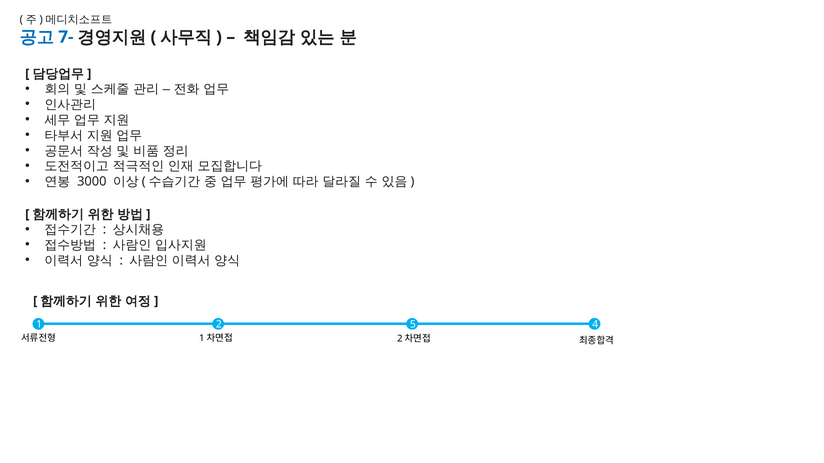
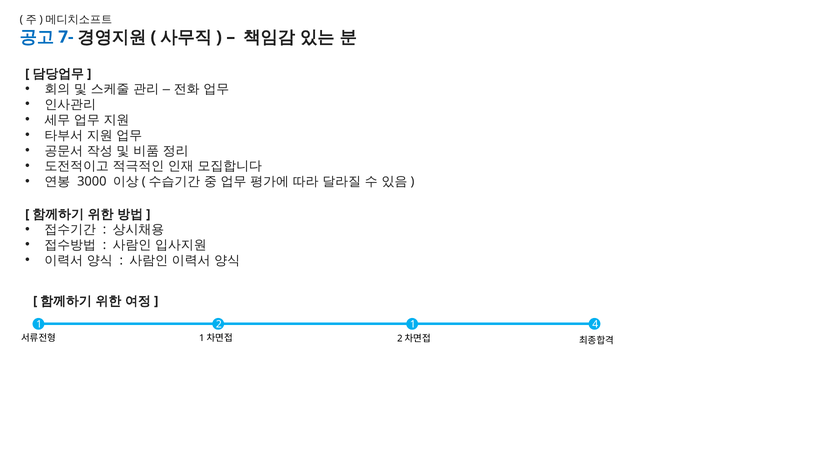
2 5: 5 -> 1
